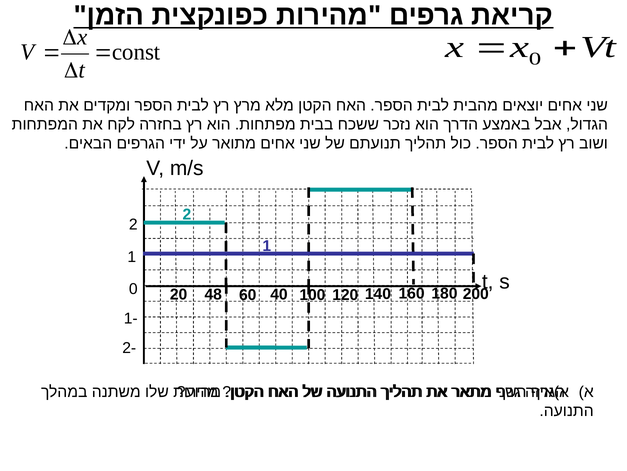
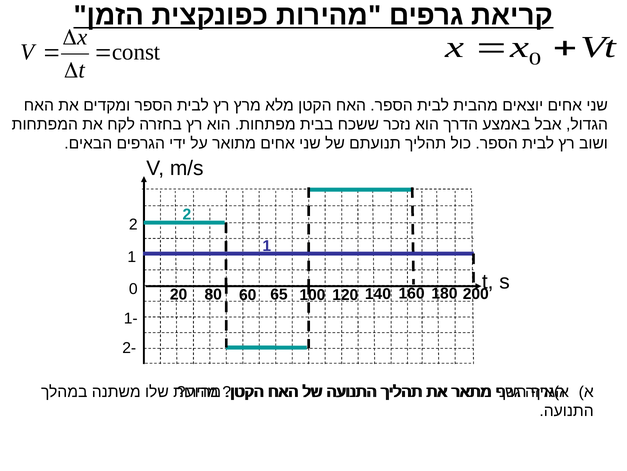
48: 48 -> 80
40: 40 -> 65
